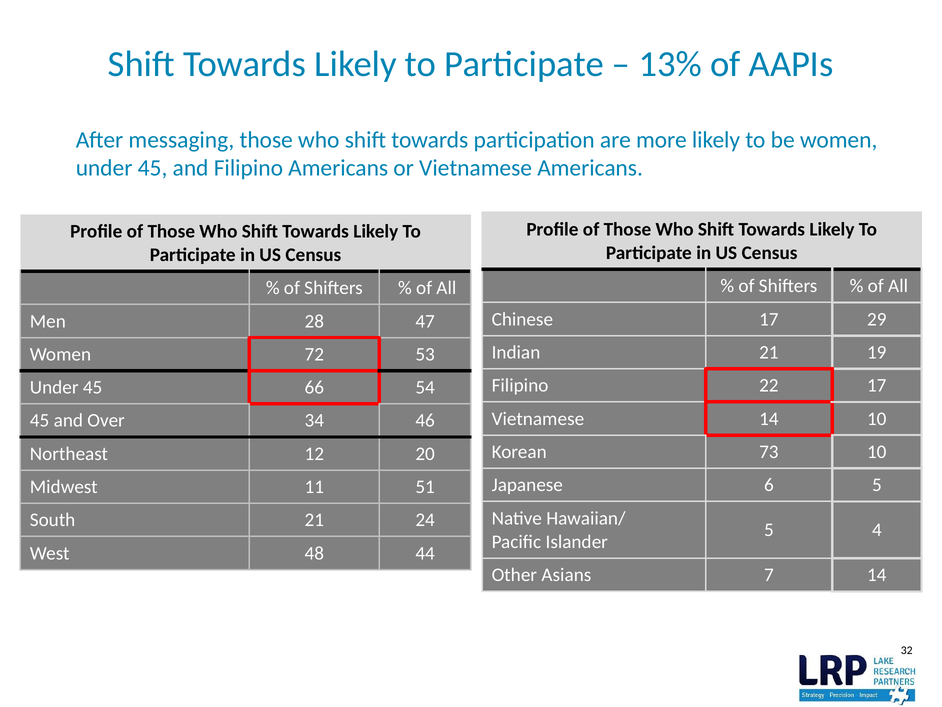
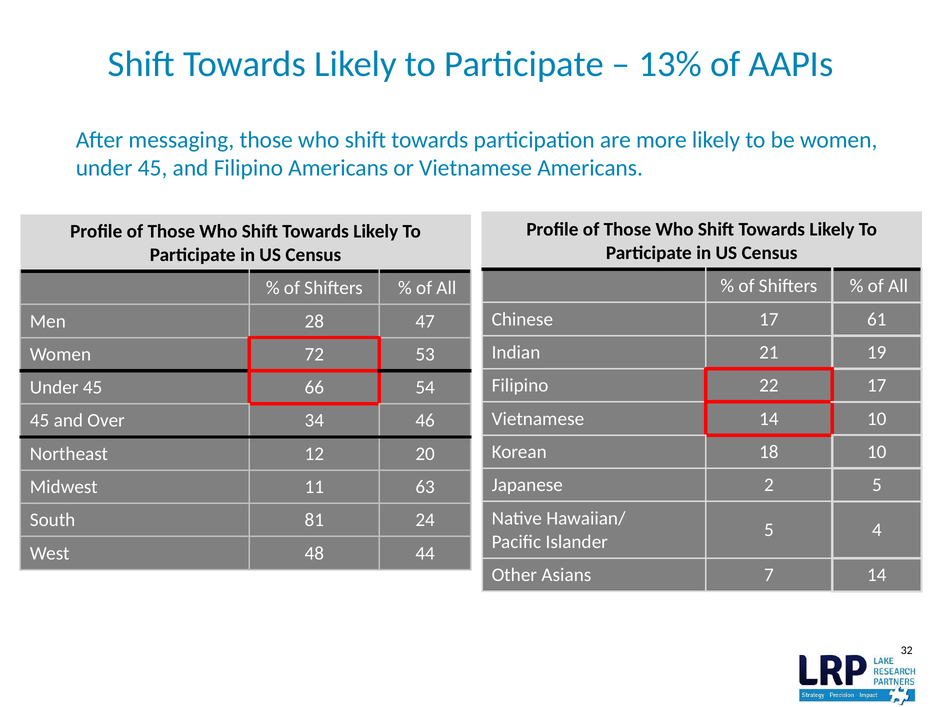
29: 29 -> 61
73: 73 -> 18
6: 6 -> 2
51: 51 -> 63
South 21: 21 -> 81
